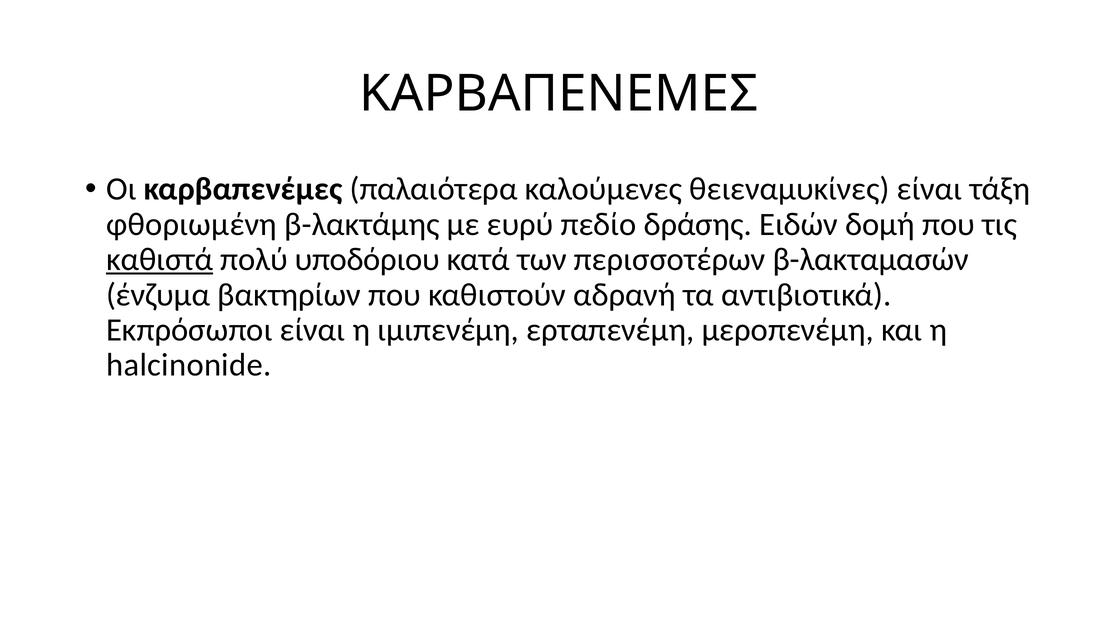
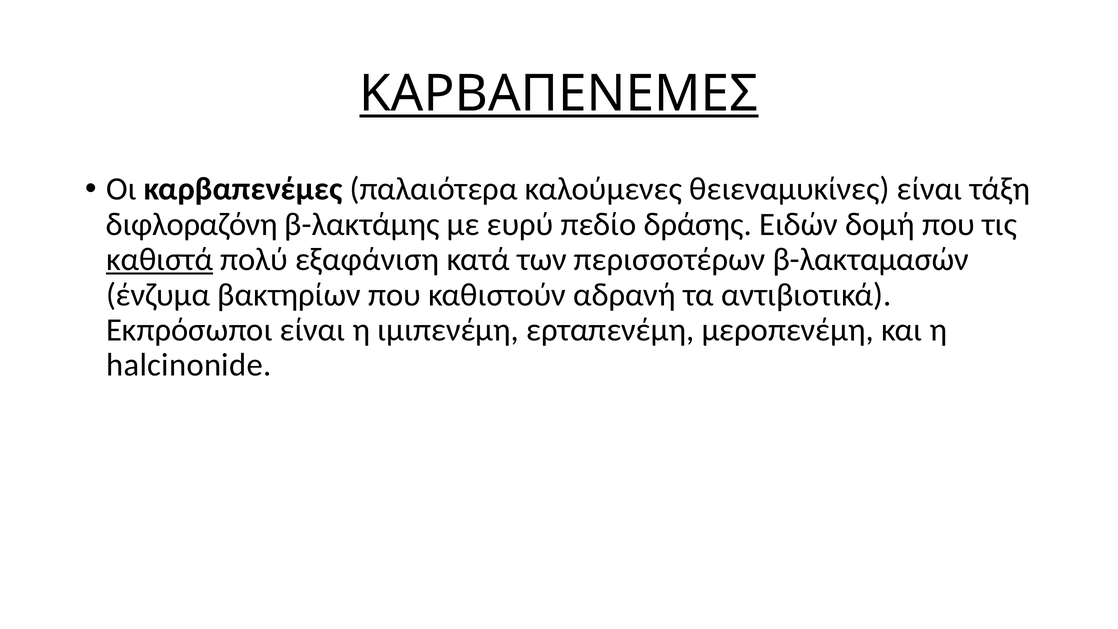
ΚΑΡΒΑΠΕΝΕΜΕΣ underline: none -> present
φθοριωμένη: φθοριωμένη -> διφλοραζόνη
υποδόριου: υποδόριου -> εξαφάνιση
